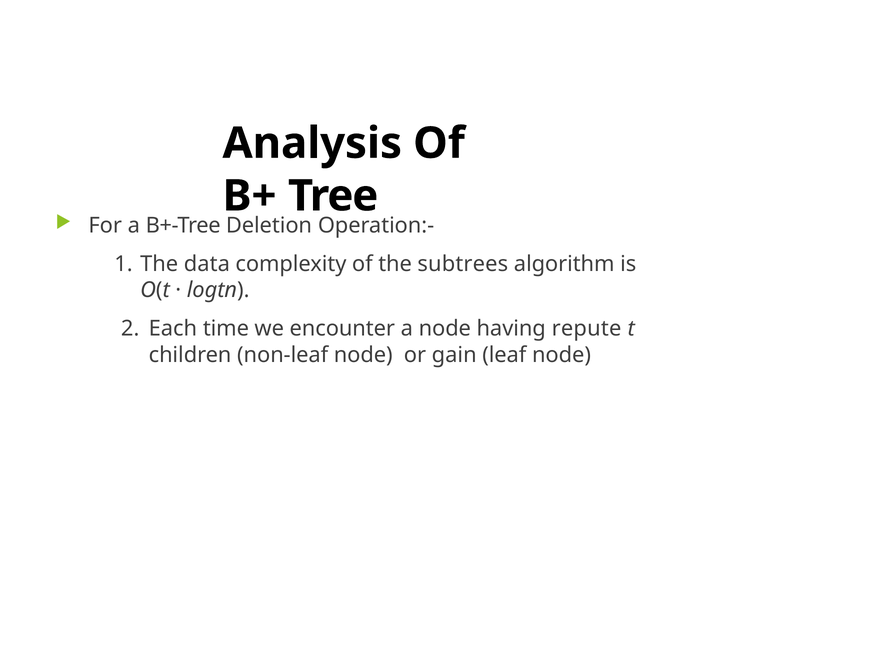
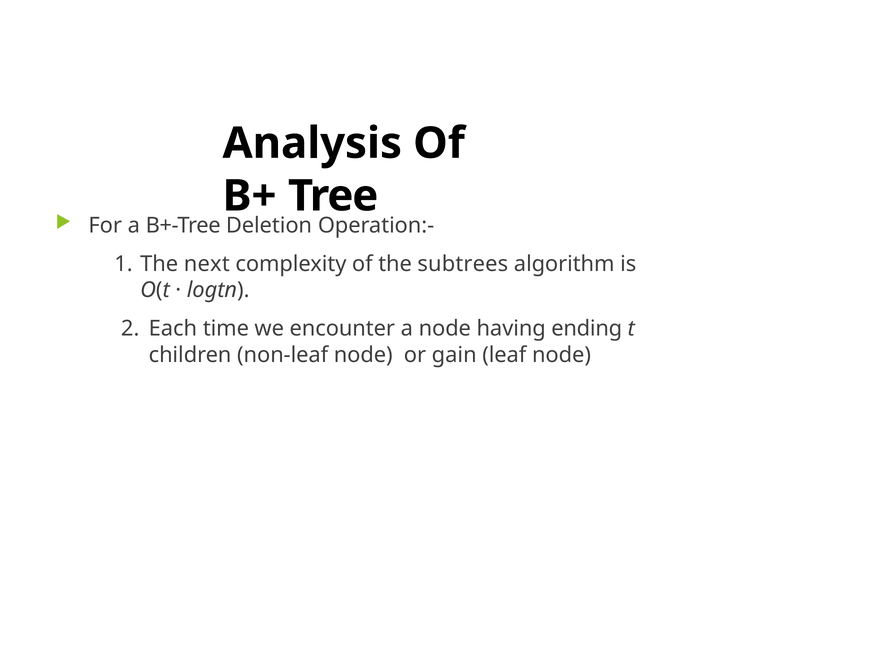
data: data -> next
repute: repute -> ending
